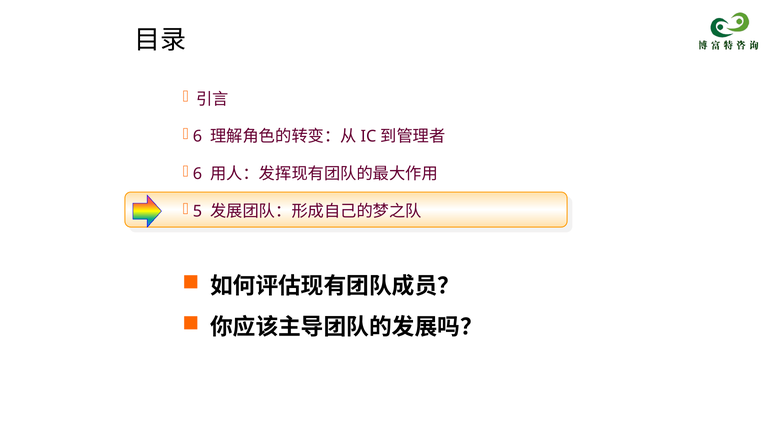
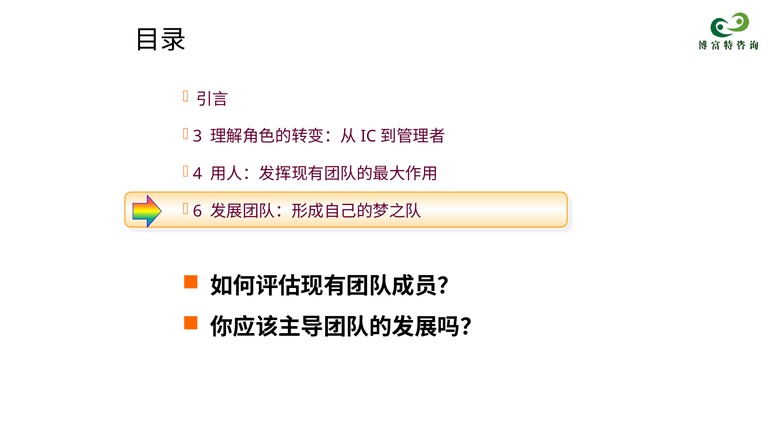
6 at (197, 136): 6 -> 3
6 at (197, 174): 6 -> 4
5: 5 -> 6
